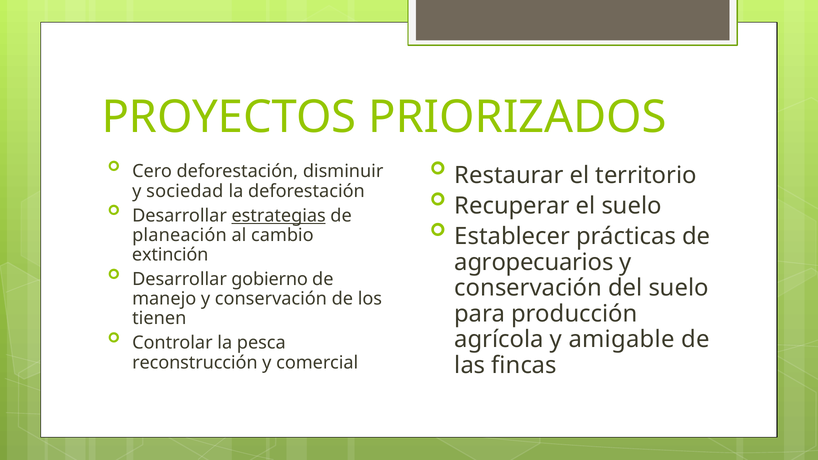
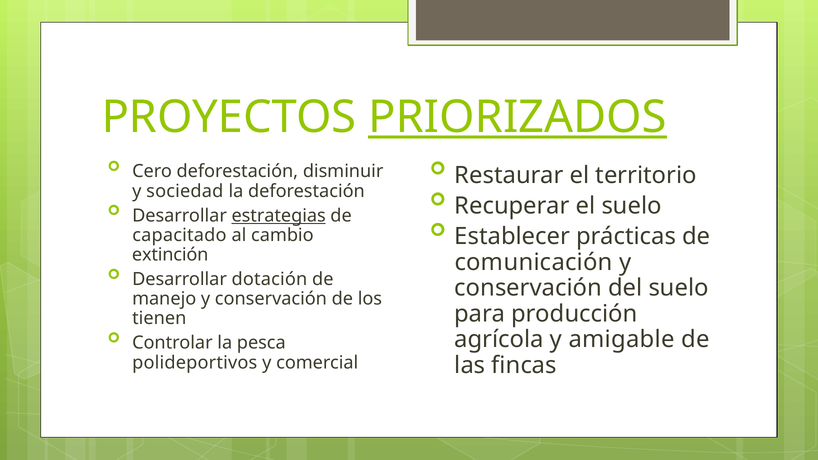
PRIORIZADOS underline: none -> present
planeación: planeación -> capacitado
agropecuarios: agropecuarios -> comunicación
gobierno: gobierno -> dotación
reconstrucción: reconstrucción -> polideportivos
